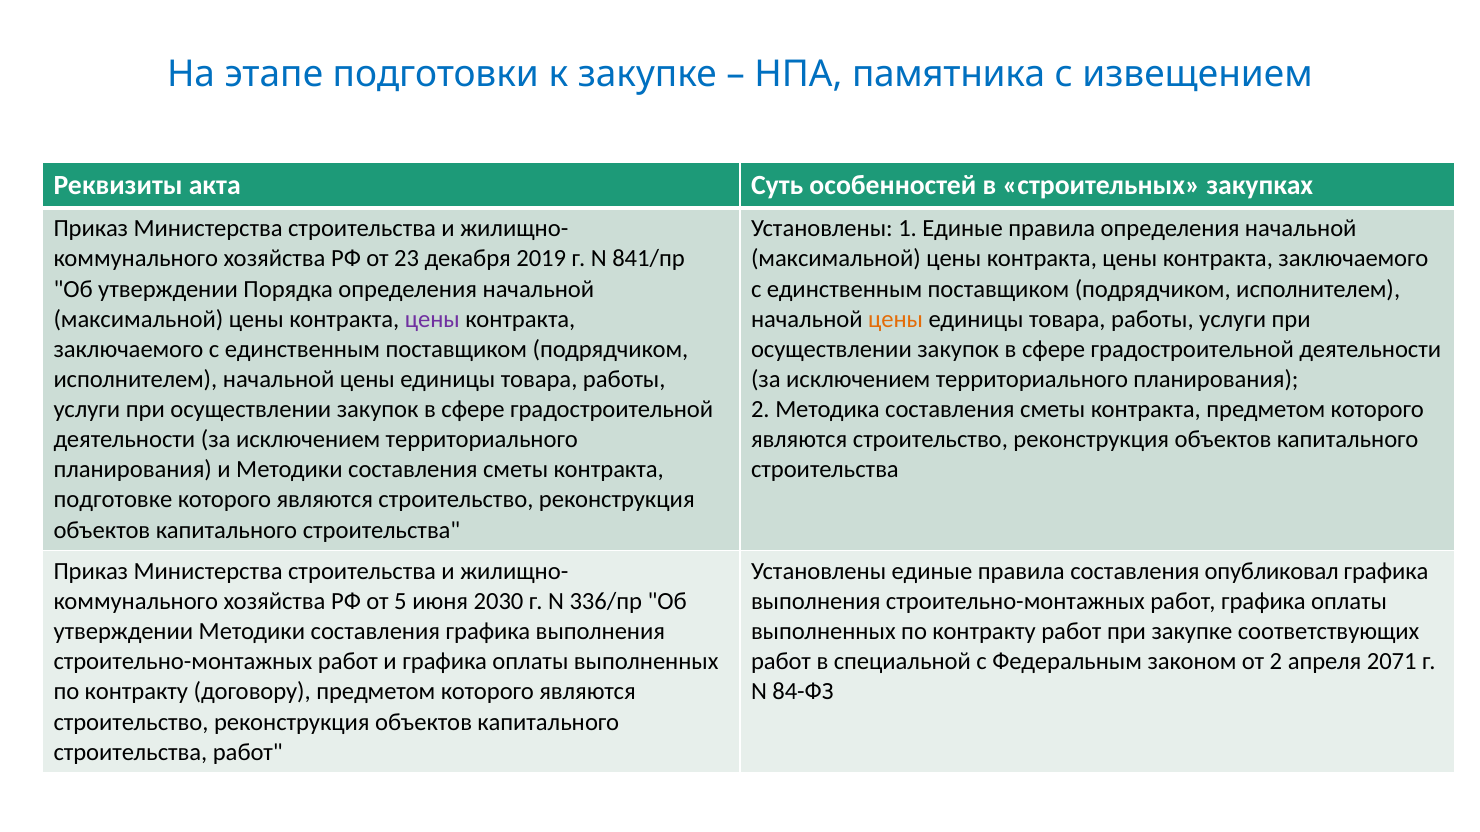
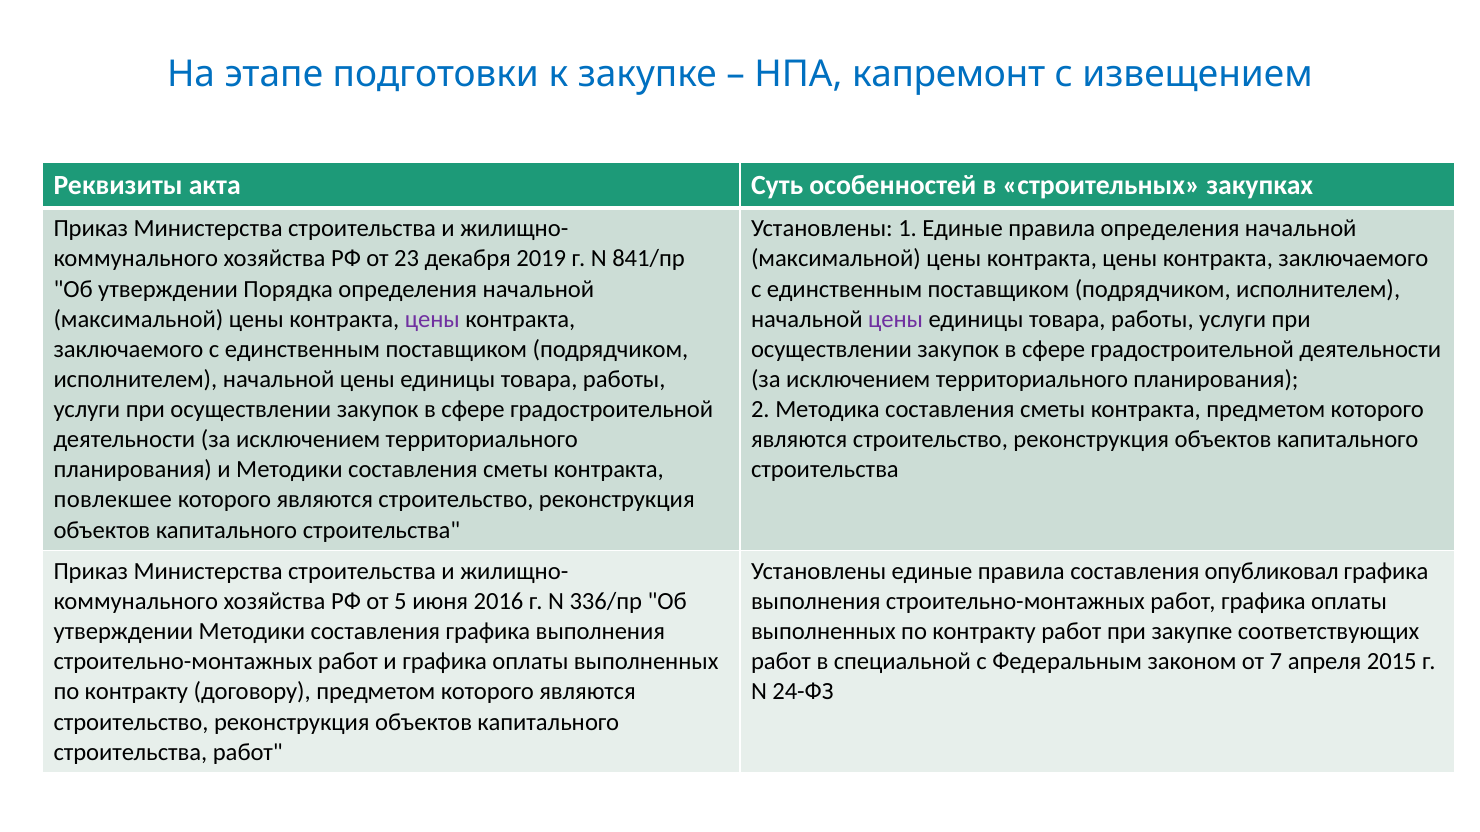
памятника: памятника -> капремонт
цены at (896, 319) colour: orange -> purple
подготовке: подготовке -> повлекшее
2030: 2030 -> 2016
от 2: 2 -> 7
2071: 2071 -> 2015
84-ФЗ: 84-ФЗ -> 24-ФЗ
